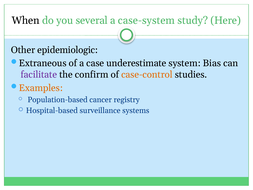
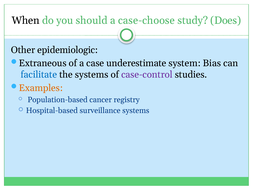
several: several -> should
case-system: case-system -> case-choose
Here: Here -> Does
facilitate colour: purple -> blue
the confirm: confirm -> systems
case-control colour: orange -> purple
